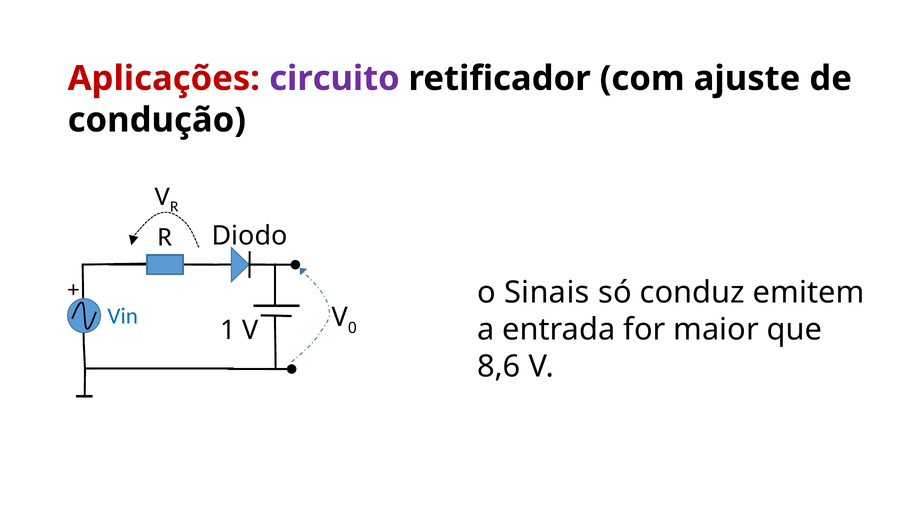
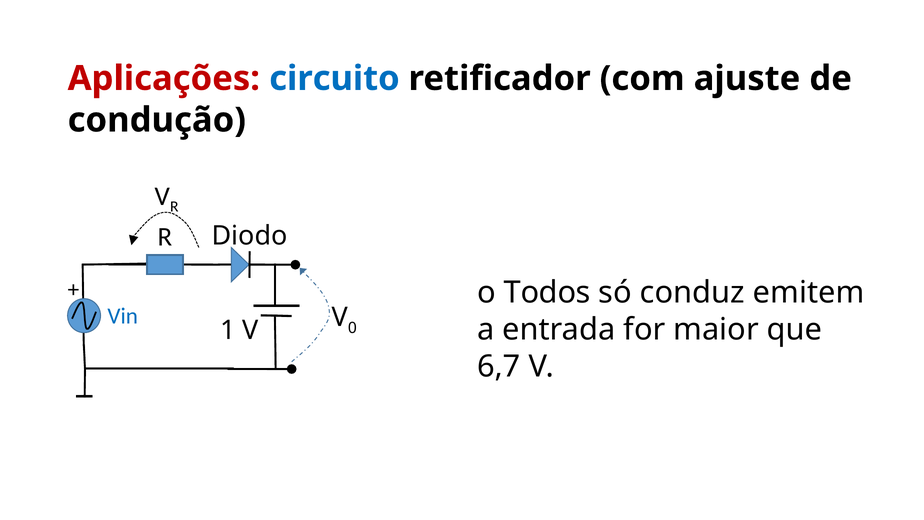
circuito colour: purple -> blue
Sinais: Sinais -> Todos
8,6: 8,6 -> 6,7
